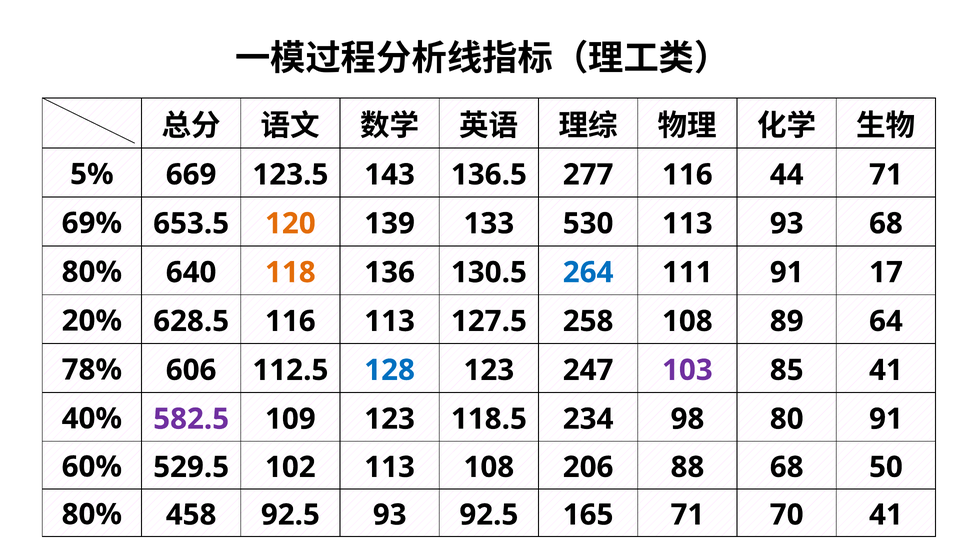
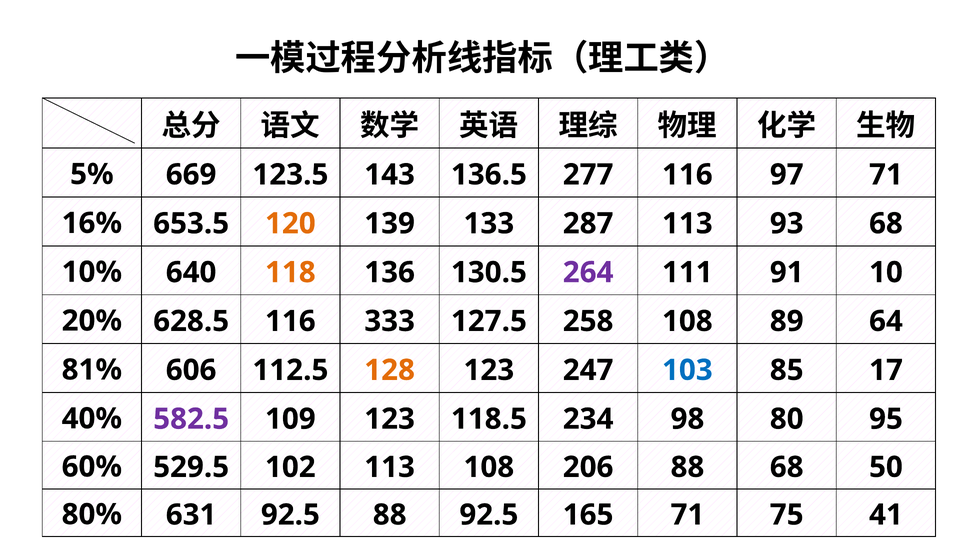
44: 44 -> 97
69%: 69% -> 16%
530: 530 -> 287
80% at (92, 272): 80% -> 10%
264 colour: blue -> purple
17: 17 -> 10
116 113: 113 -> 333
78%: 78% -> 81%
128 colour: blue -> orange
103 colour: purple -> blue
85 41: 41 -> 17
80 91: 91 -> 95
458: 458 -> 631
92.5 93: 93 -> 88
70: 70 -> 75
